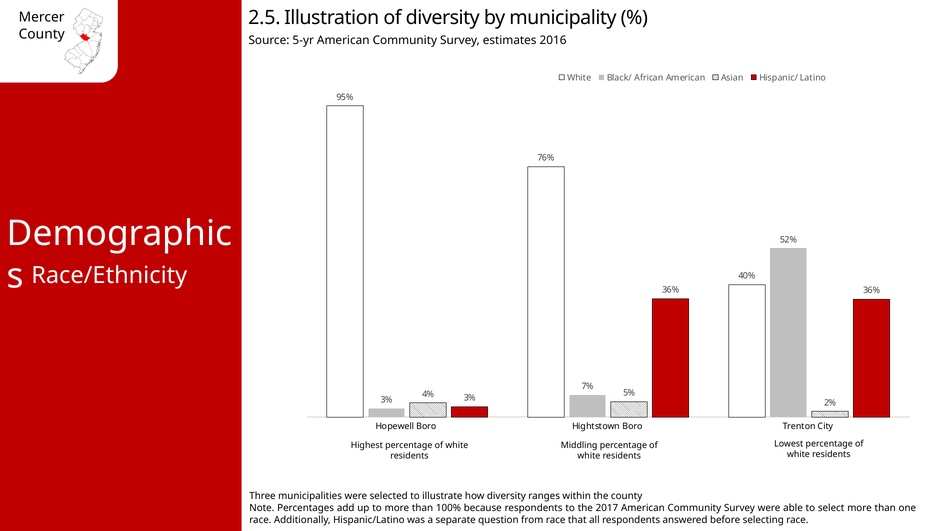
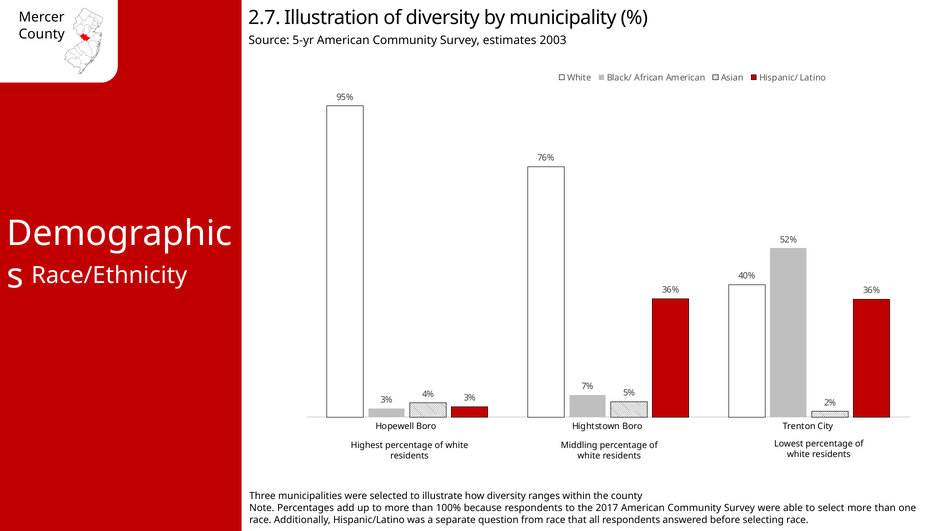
2.5: 2.5 -> 2.7
2016: 2016 -> 2003
